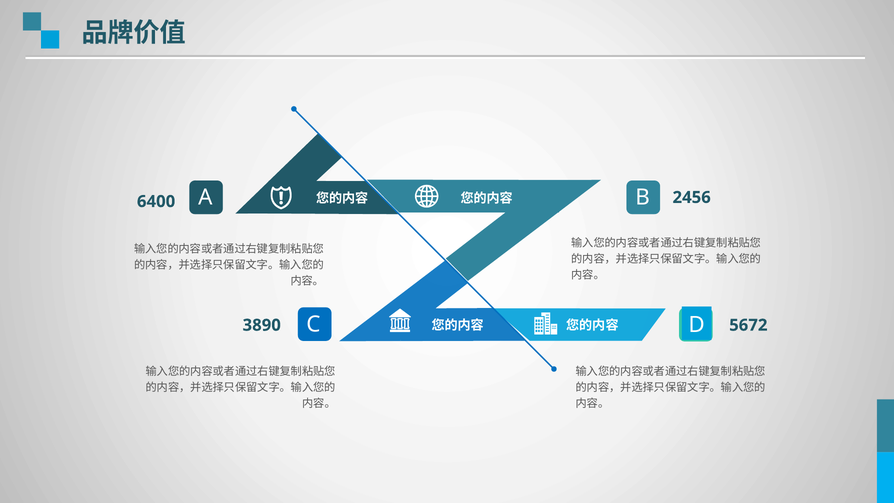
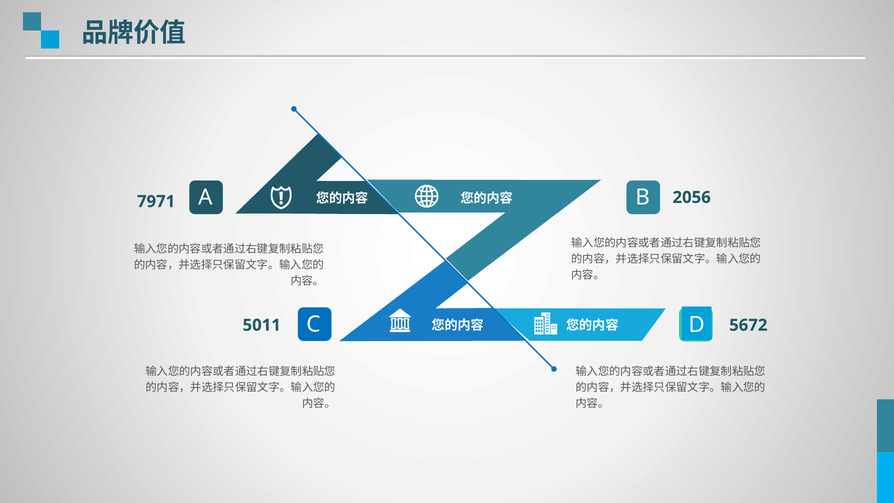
2456: 2456 -> 2056
6400: 6400 -> 7971
3890: 3890 -> 5011
